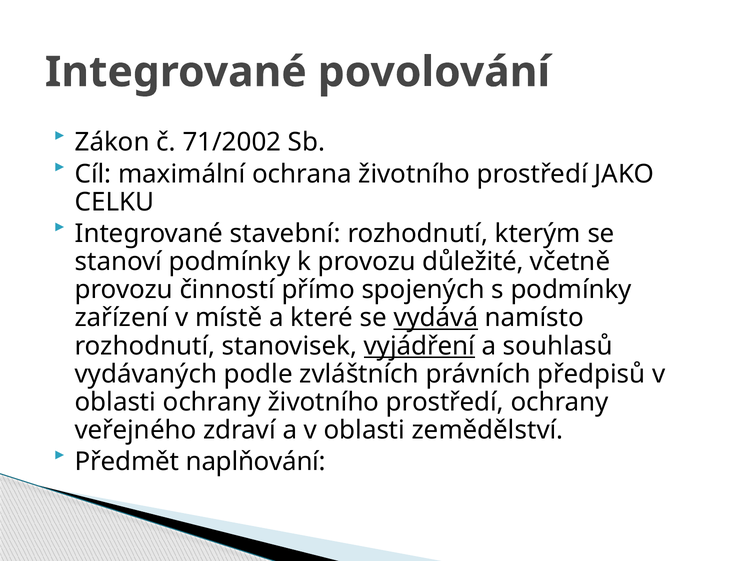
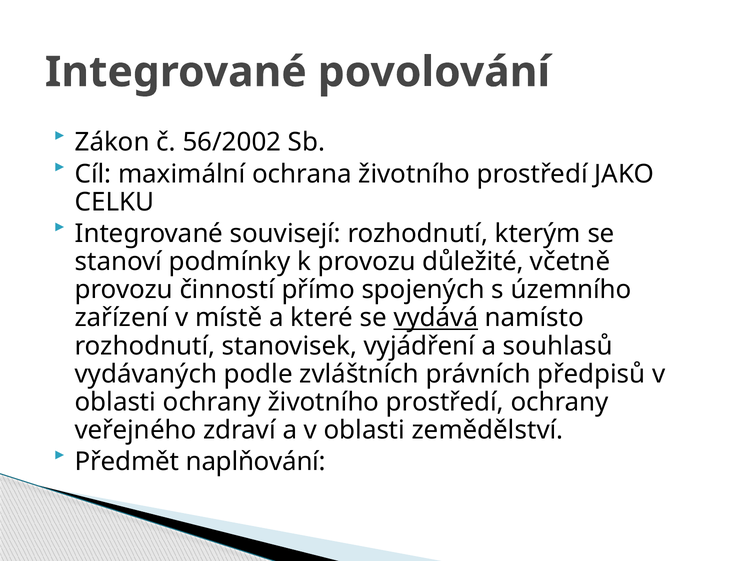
71/2002: 71/2002 -> 56/2002
stavební: stavební -> souvisejí
s podmínky: podmínky -> územního
vyjádření underline: present -> none
